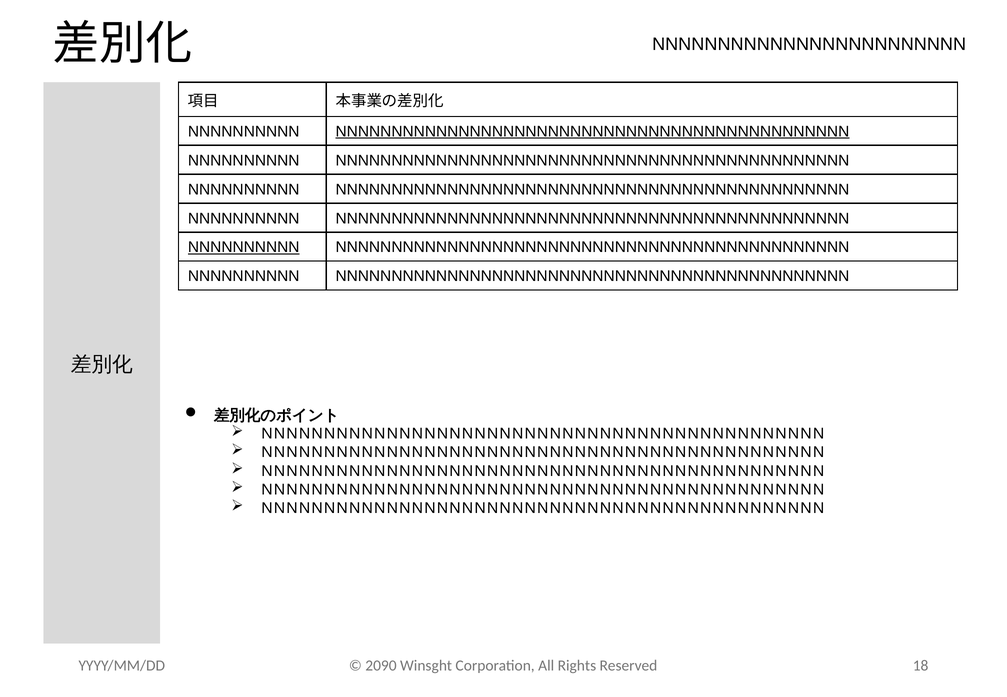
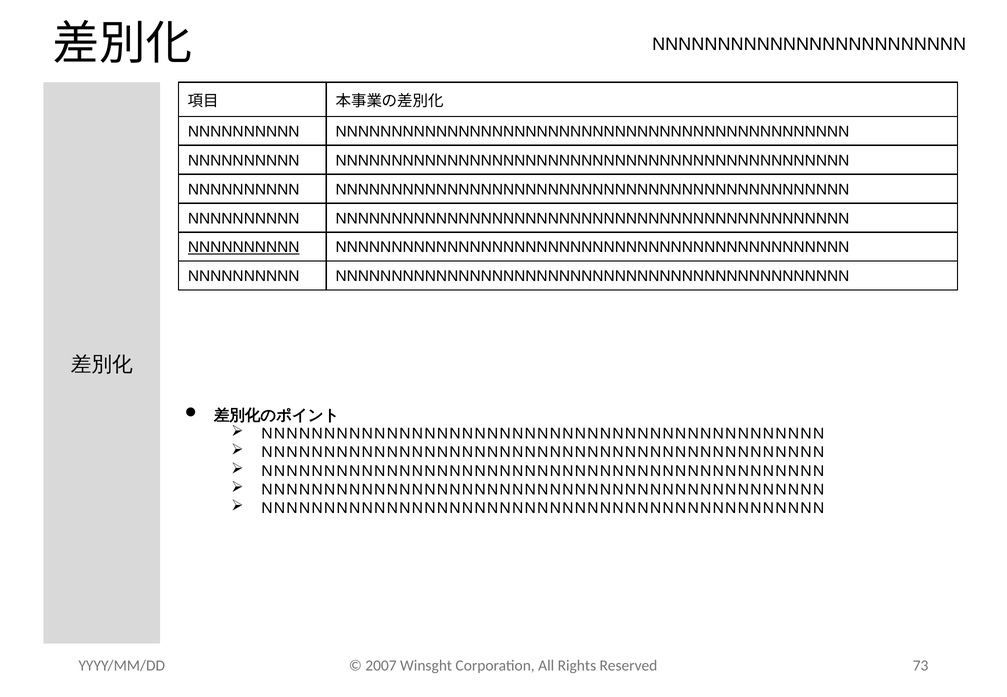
NNNNNNNNNNNNNNNNNNNNNNNNNNNNNNNNNNNNNNNNNNNNNN at (592, 132) underline: present -> none
2090: 2090 -> 2007
18: 18 -> 73
